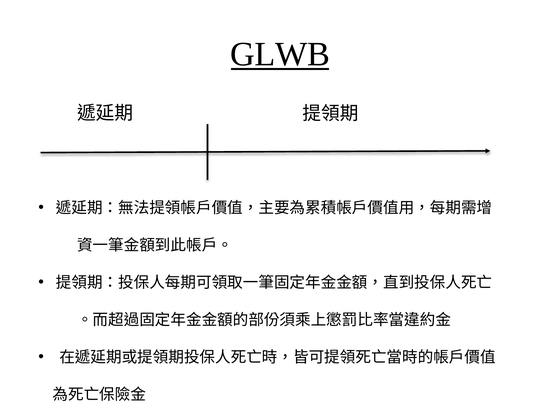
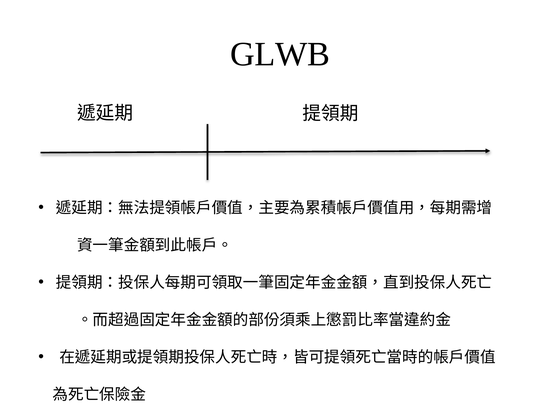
GLWB underline: present -> none
